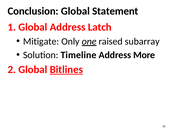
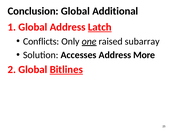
Statement: Statement -> Additional
Latch underline: none -> present
Mitigate: Mitigate -> Conflicts
Timeline: Timeline -> Accesses
